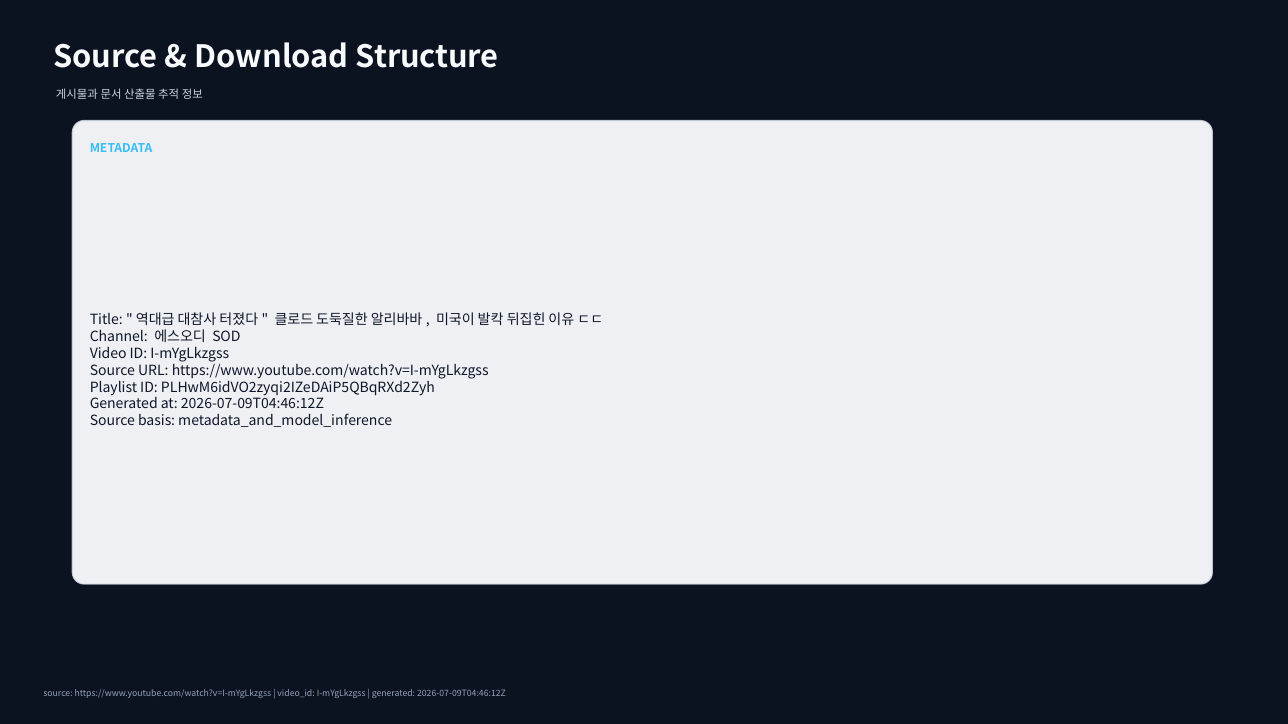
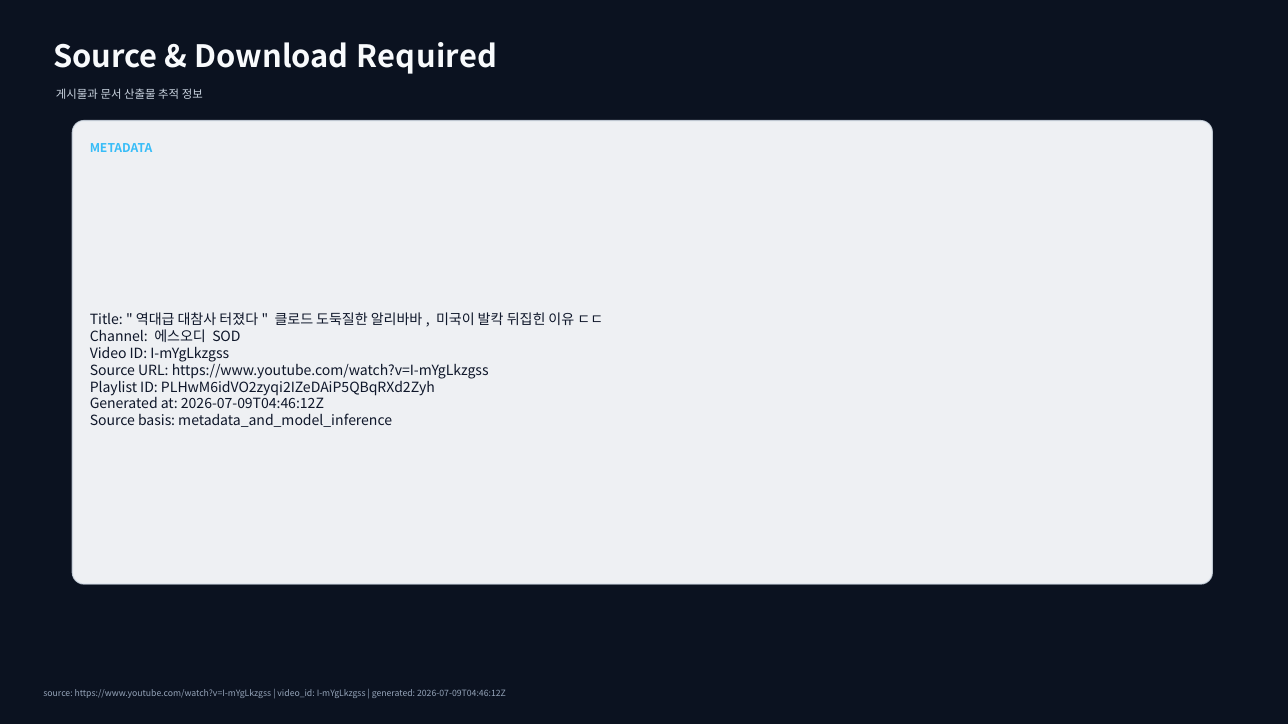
Structure: Structure -> Required
